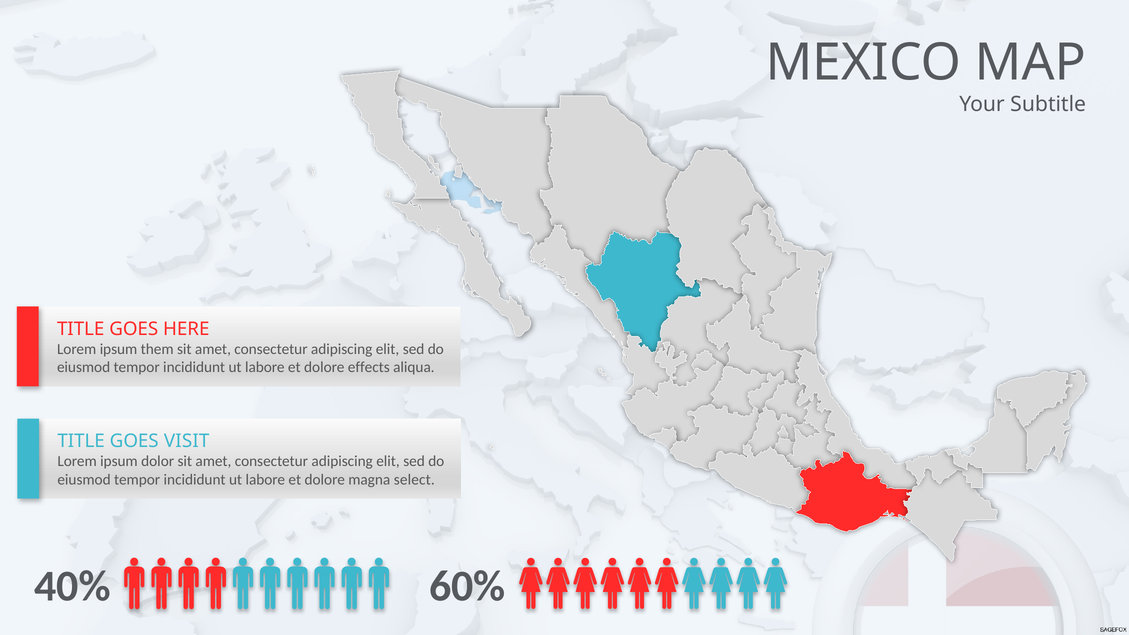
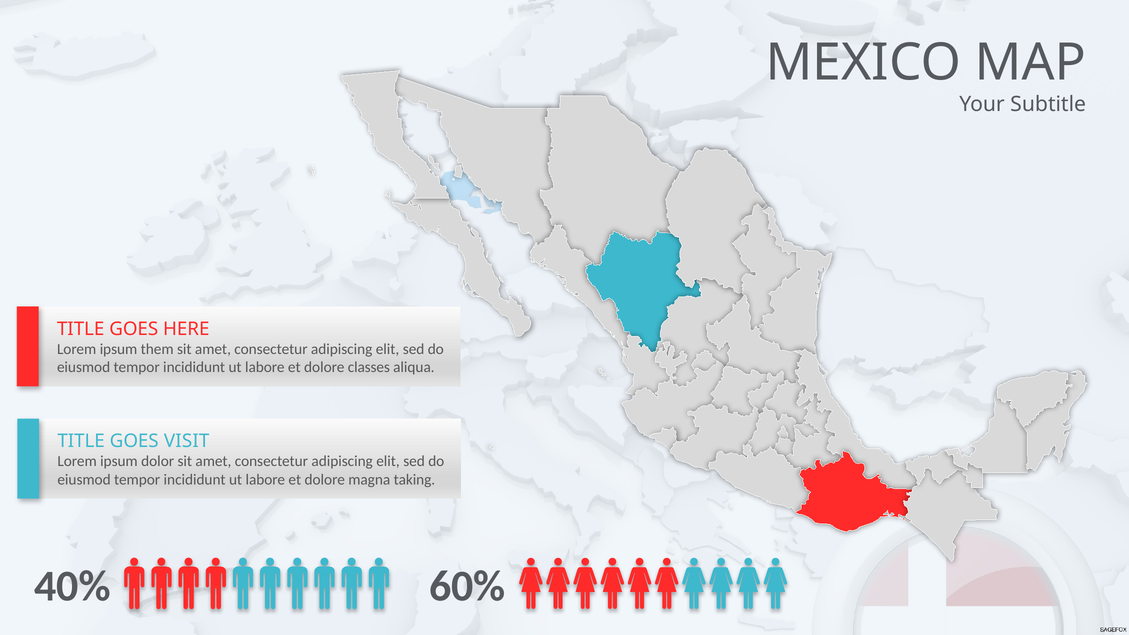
effects: effects -> classes
select: select -> taking
